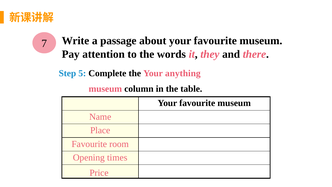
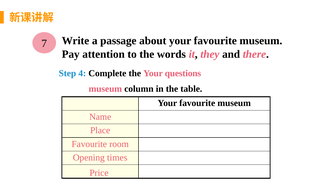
5: 5 -> 4
anything: anything -> questions
